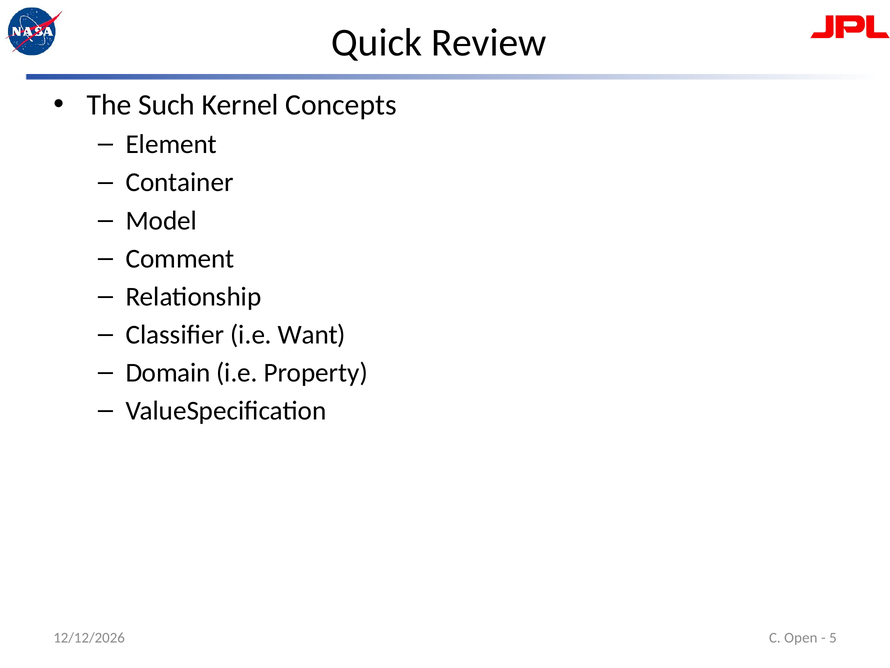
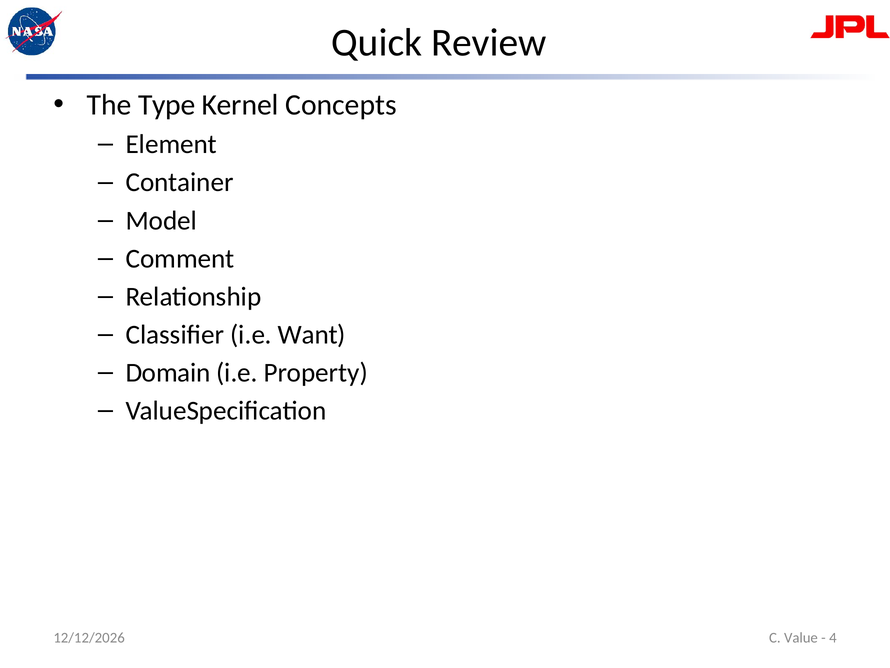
Such: Such -> Type
Open: Open -> Value
5: 5 -> 4
